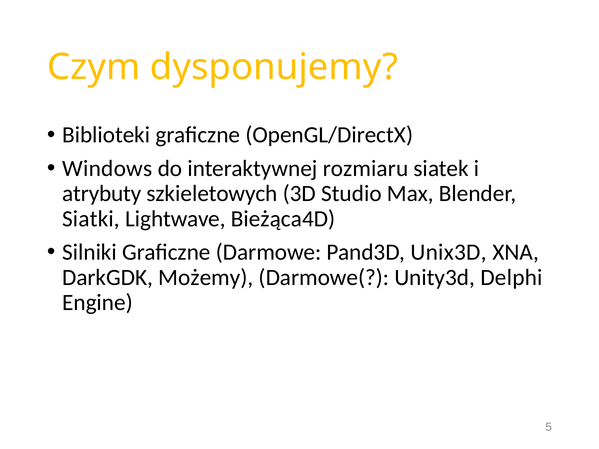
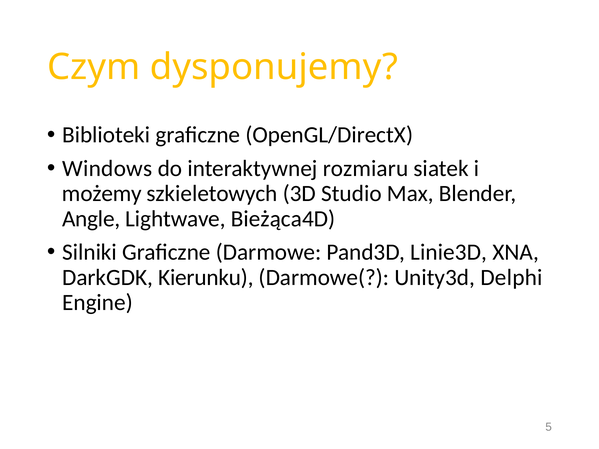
atrybuty: atrybuty -> możemy
Siatki: Siatki -> Angle
Unix3D: Unix3D -> Linie3D
Możemy: Możemy -> Kierunku
